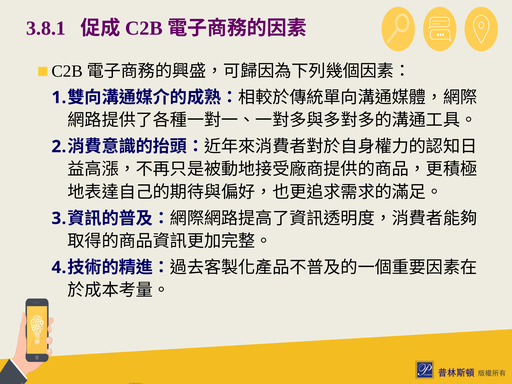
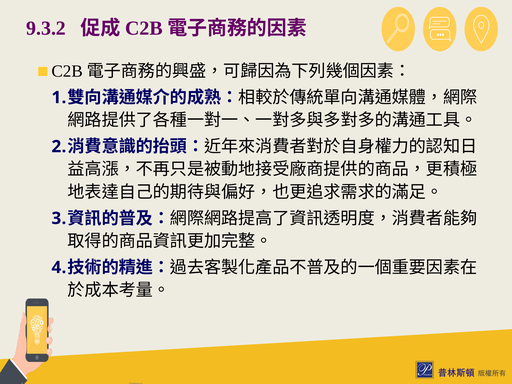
3.8.1: 3.8.1 -> 9.3.2
